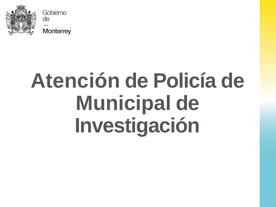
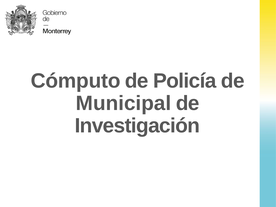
Atención: Atención -> Cómputo
